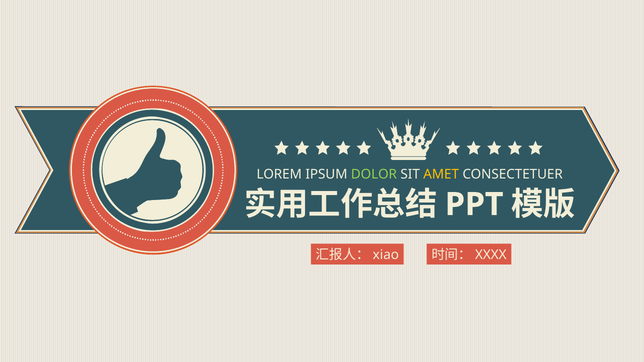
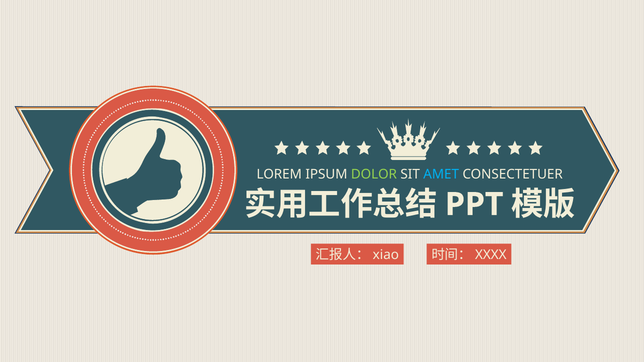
AMET colour: yellow -> light blue
